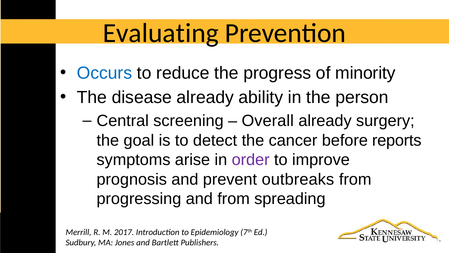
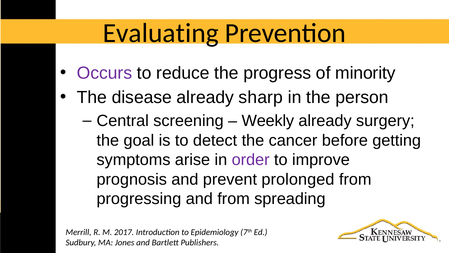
Occurs colour: blue -> purple
ability: ability -> sharp
Overall: Overall -> Weekly
reports: reports -> getting
outbreaks: outbreaks -> prolonged
